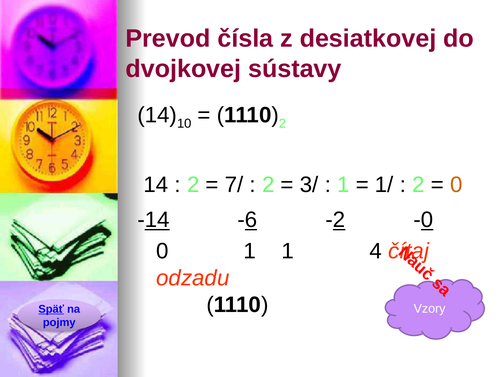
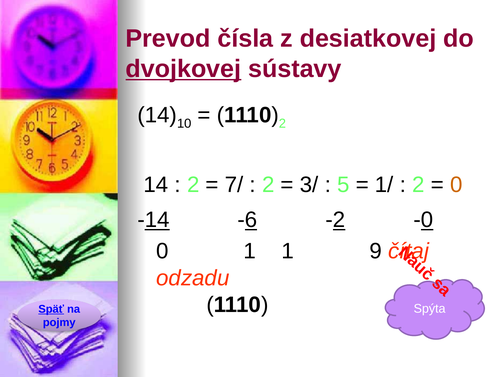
dvojkovej underline: none -> present
1 at (343, 185): 1 -> 5
4: 4 -> 9
Vzory: Vzory -> Spýta
